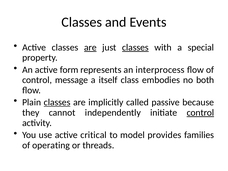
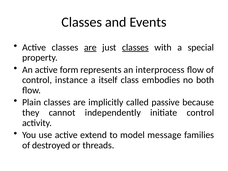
message: message -> instance
classes at (57, 102) underline: present -> none
control at (200, 113) underline: present -> none
critical: critical -> extend
provides: provides -> message
operating: operating -> destroyed
